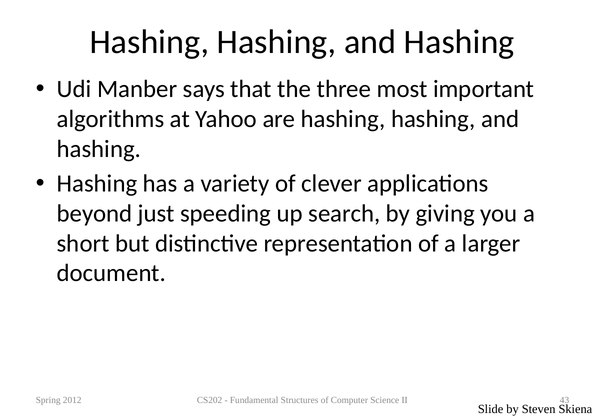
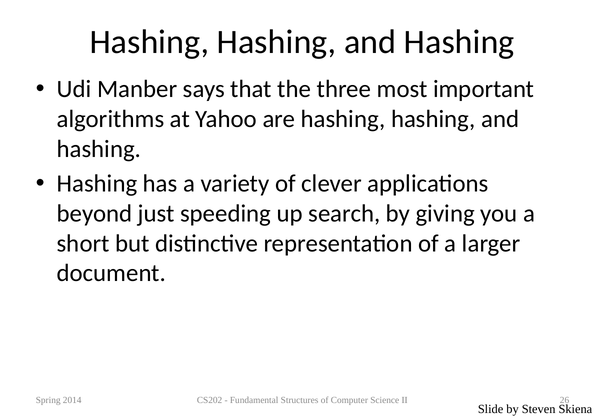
2012: 2012 -> 2014
43: 43 -> 26
